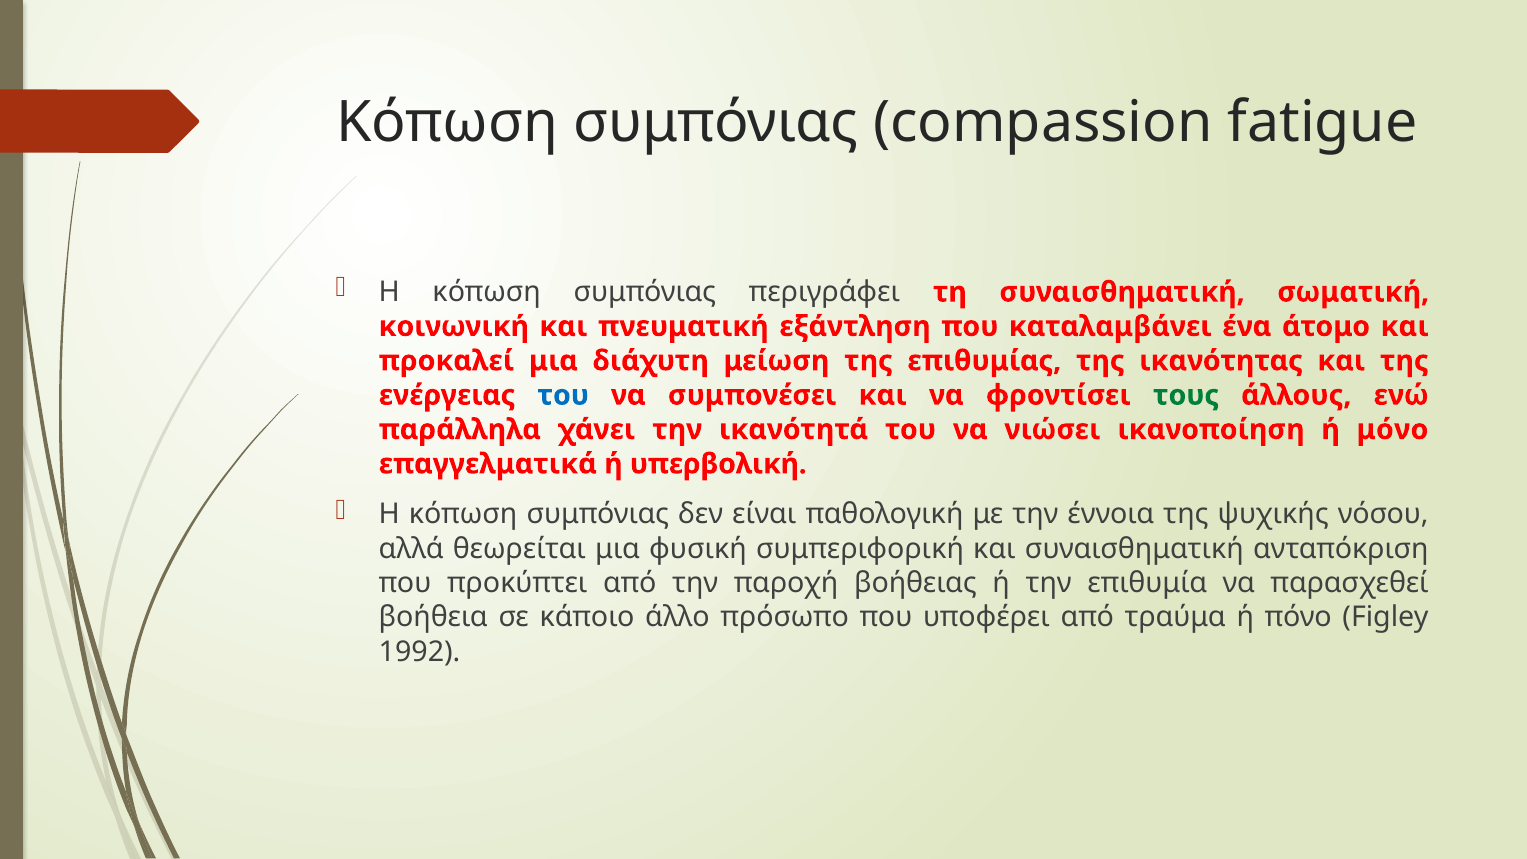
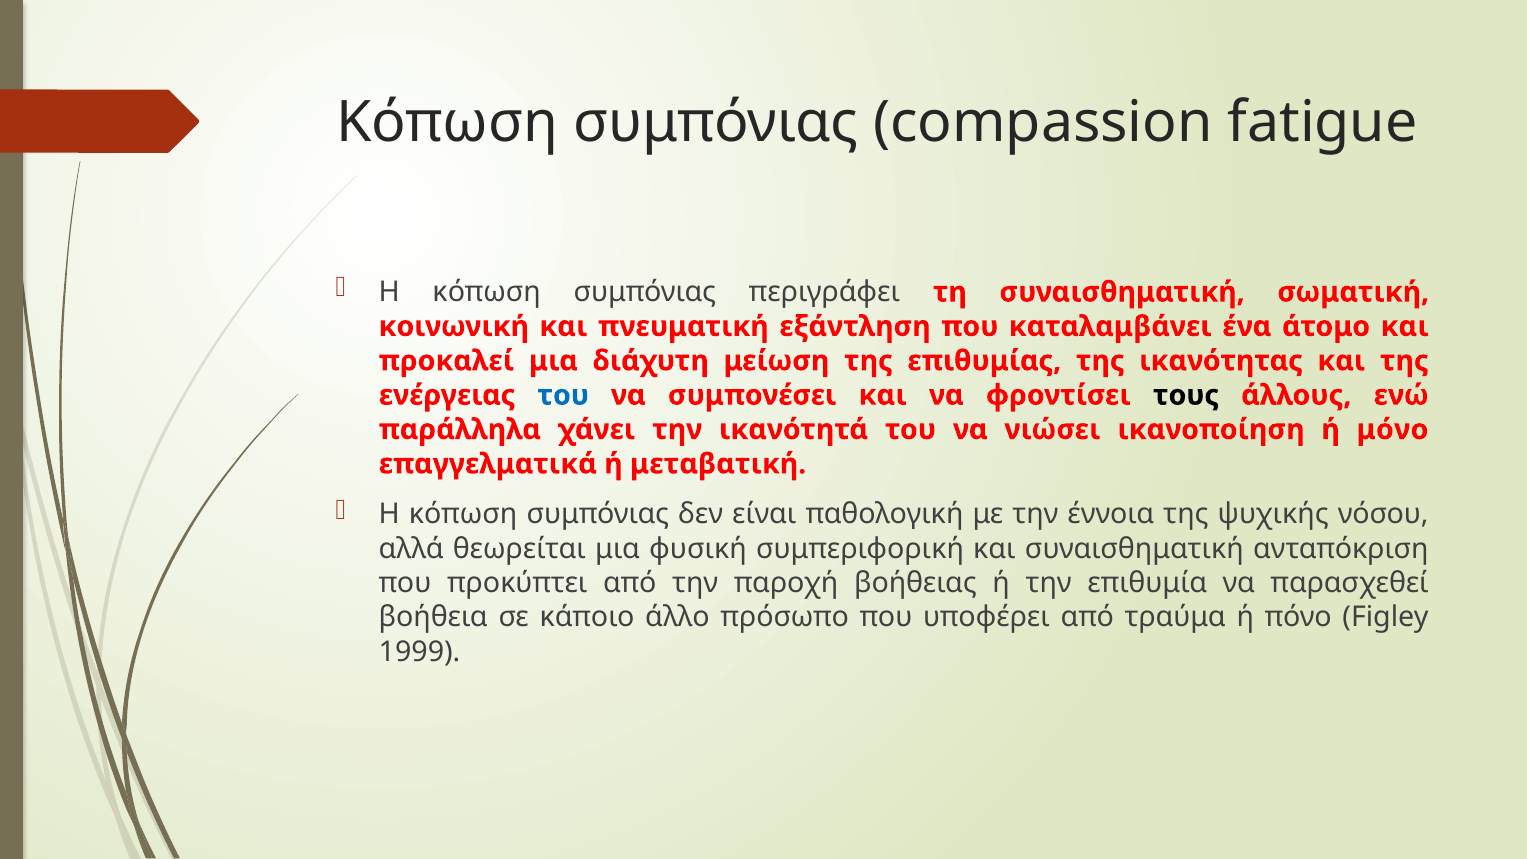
τους colour: green -> black
υπερβολική: υπερβολική -> μεταβατική
1992: 1992 -> 1999
